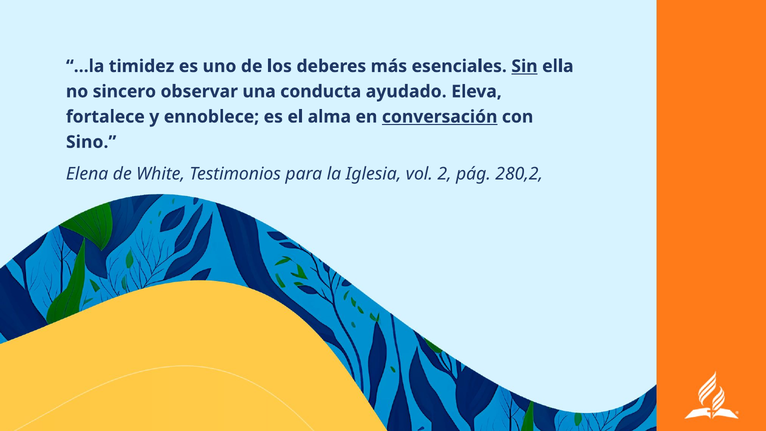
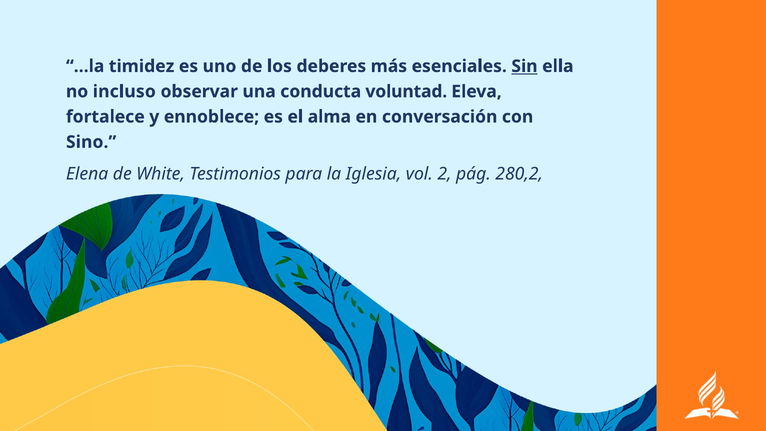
sincero: sincero -> incluso
ayudado: ayudado -> voluntad
conversación underline: present -> none
